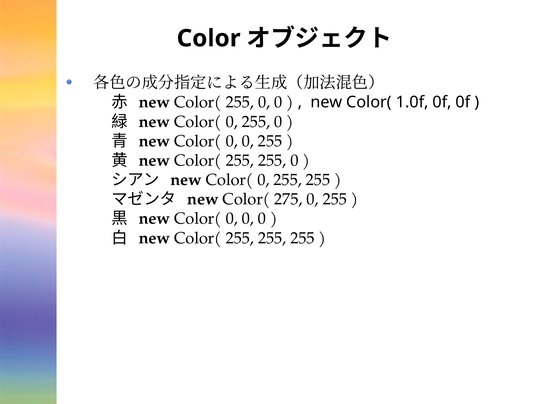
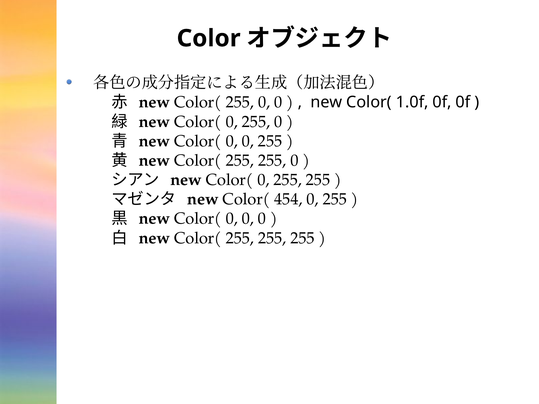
275: 275 -> 454
